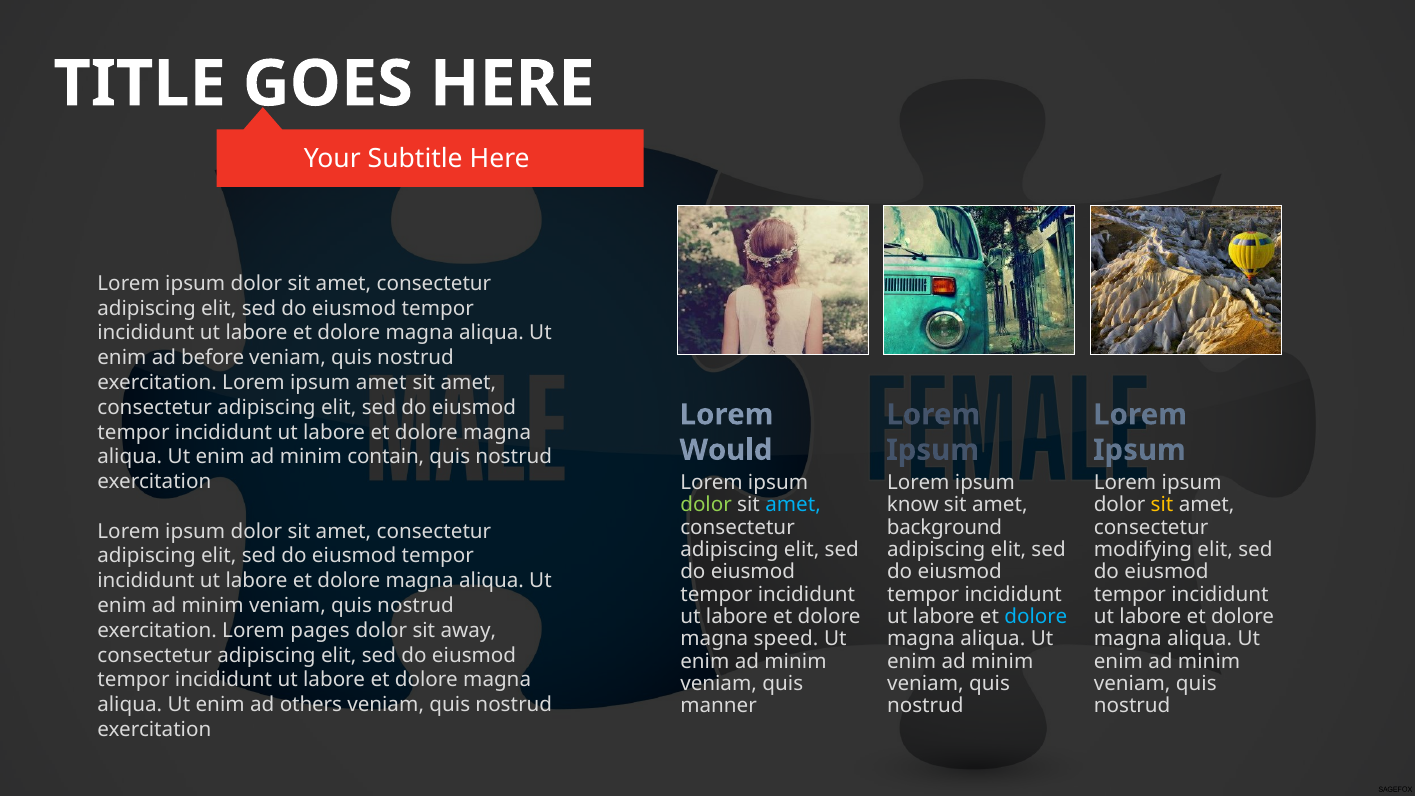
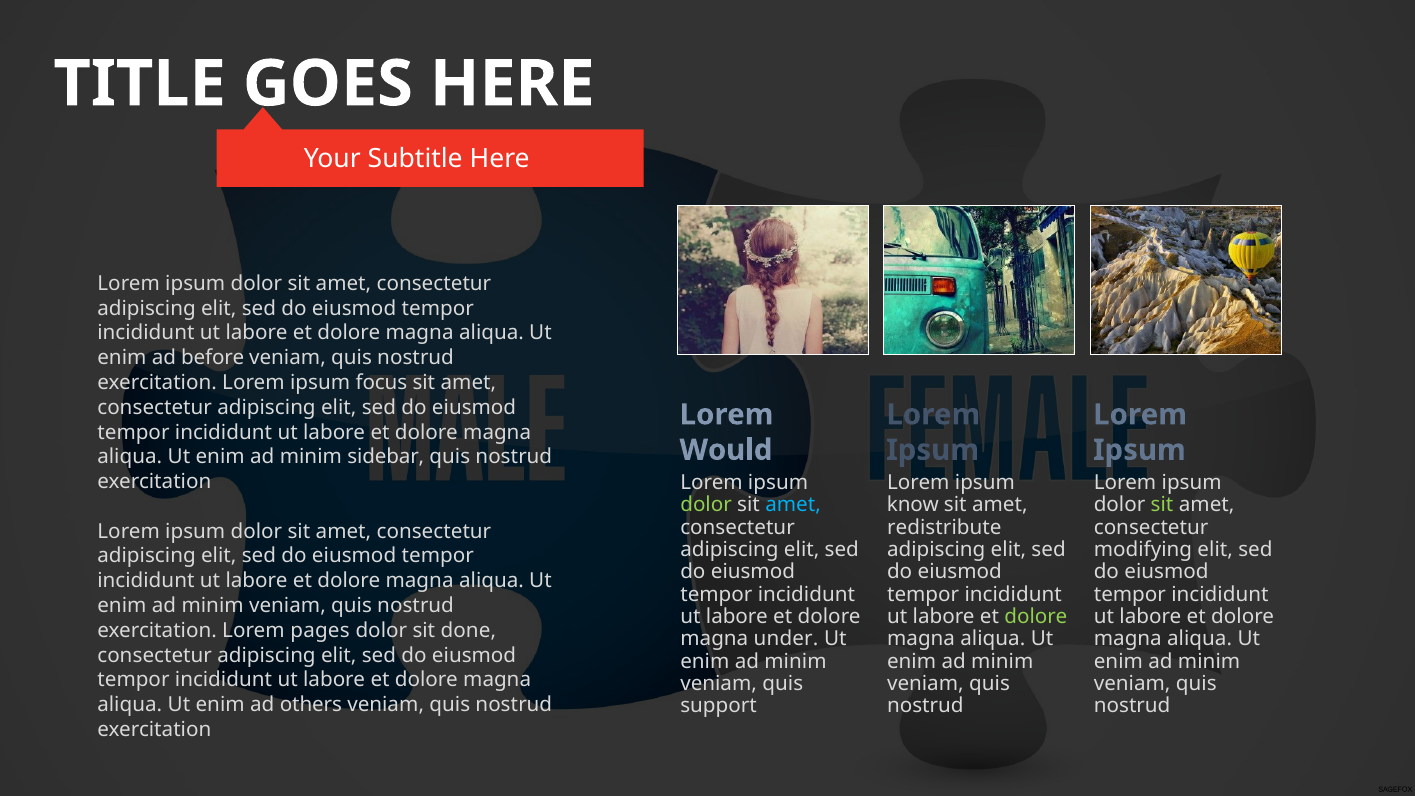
ipsum amet: amet -> focus
contain: contain -> sidebar
sit at (1162, 505) colour: yellow -> light green
background: background -> redistribute
dolore at (1036, 617) colour: light blue -> light green
away: away -> done
speed: speed -> under
manner: manner -> support
